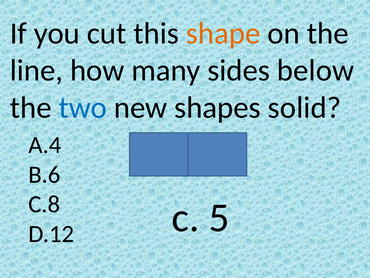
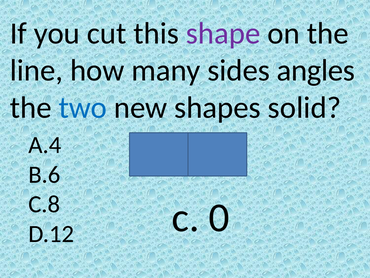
shape colour: orange -> purple
below: below -> angles
5: 5 -> 0
